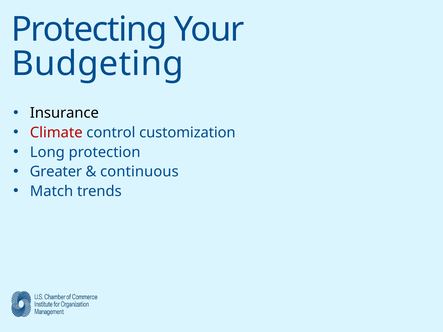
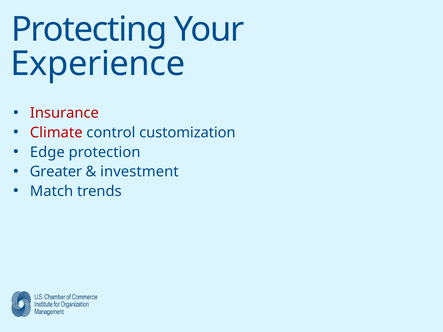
Budgeting: Budgeting -> Experience
Insurance colour: black -> red
Long: Long -> Edge
continuous: continuous -> investment
